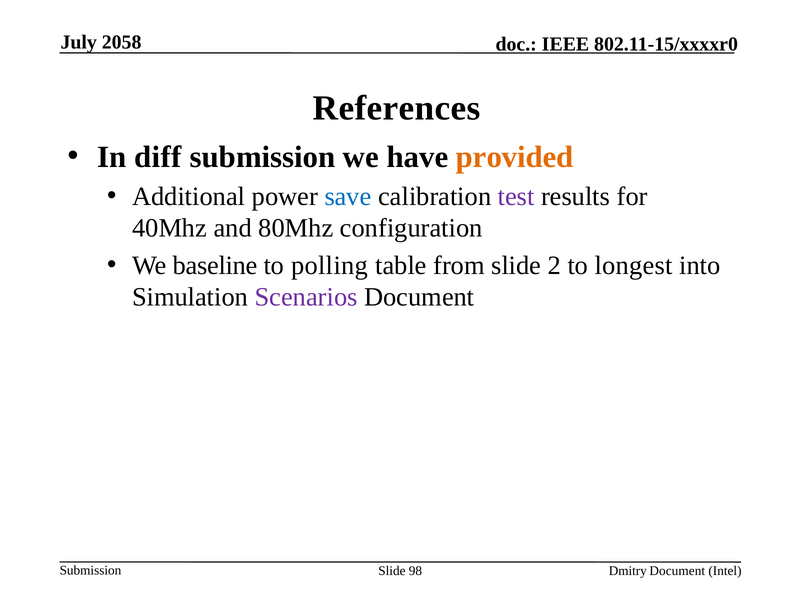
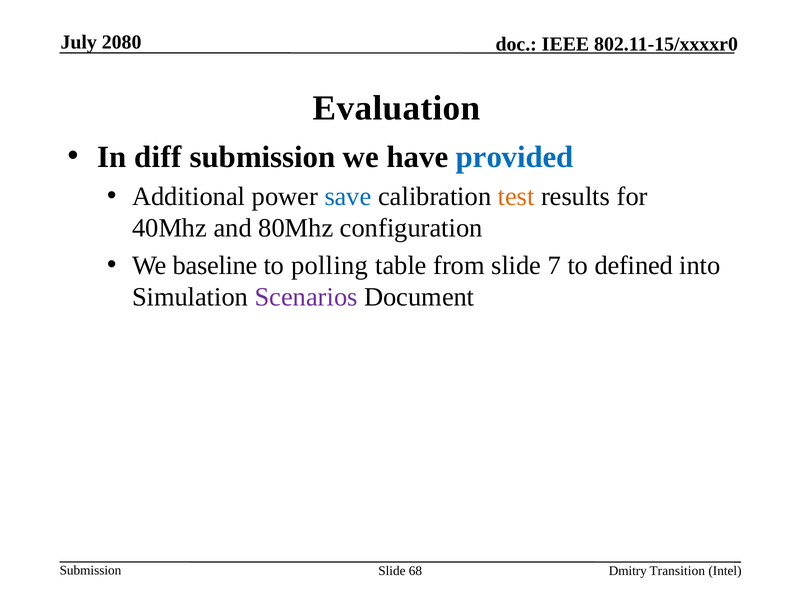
2058: 2058 -> 2080
References: References -> Evaluation
provided colour: orange -> blue
test colour: purple -> orange
2: 2 -> 7
longest: longest -> defined
98: 98 -> 68
Dmitry Document: Document -> Transition
